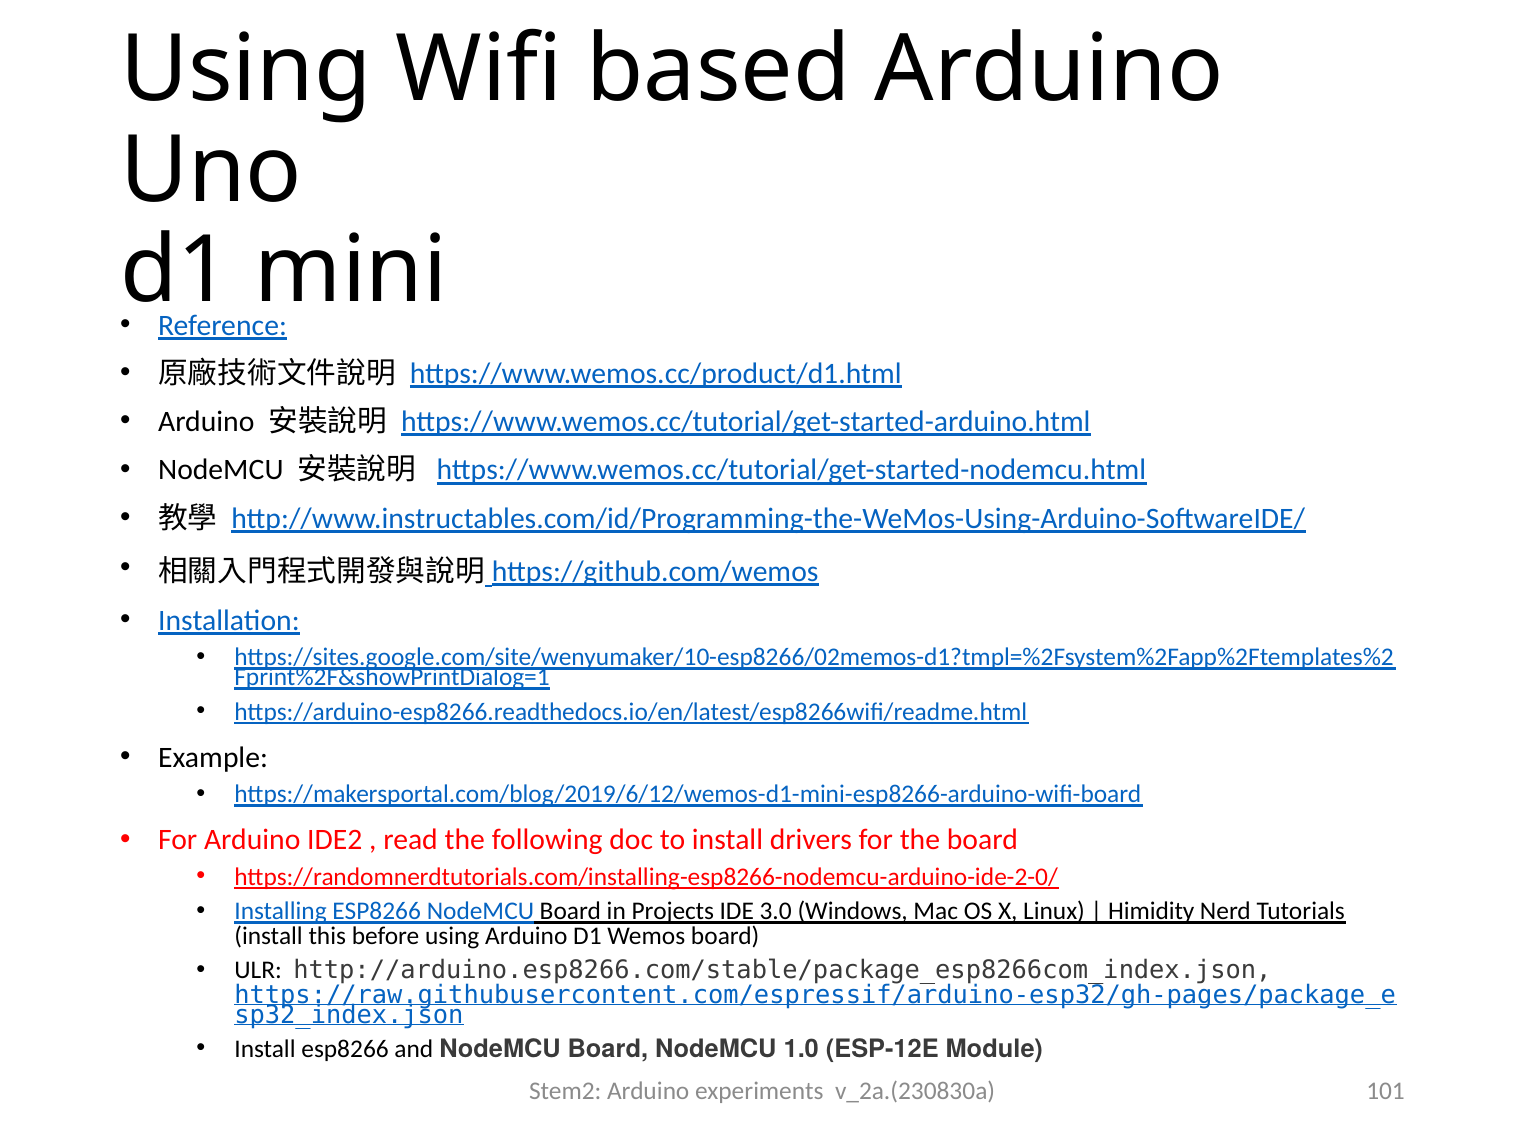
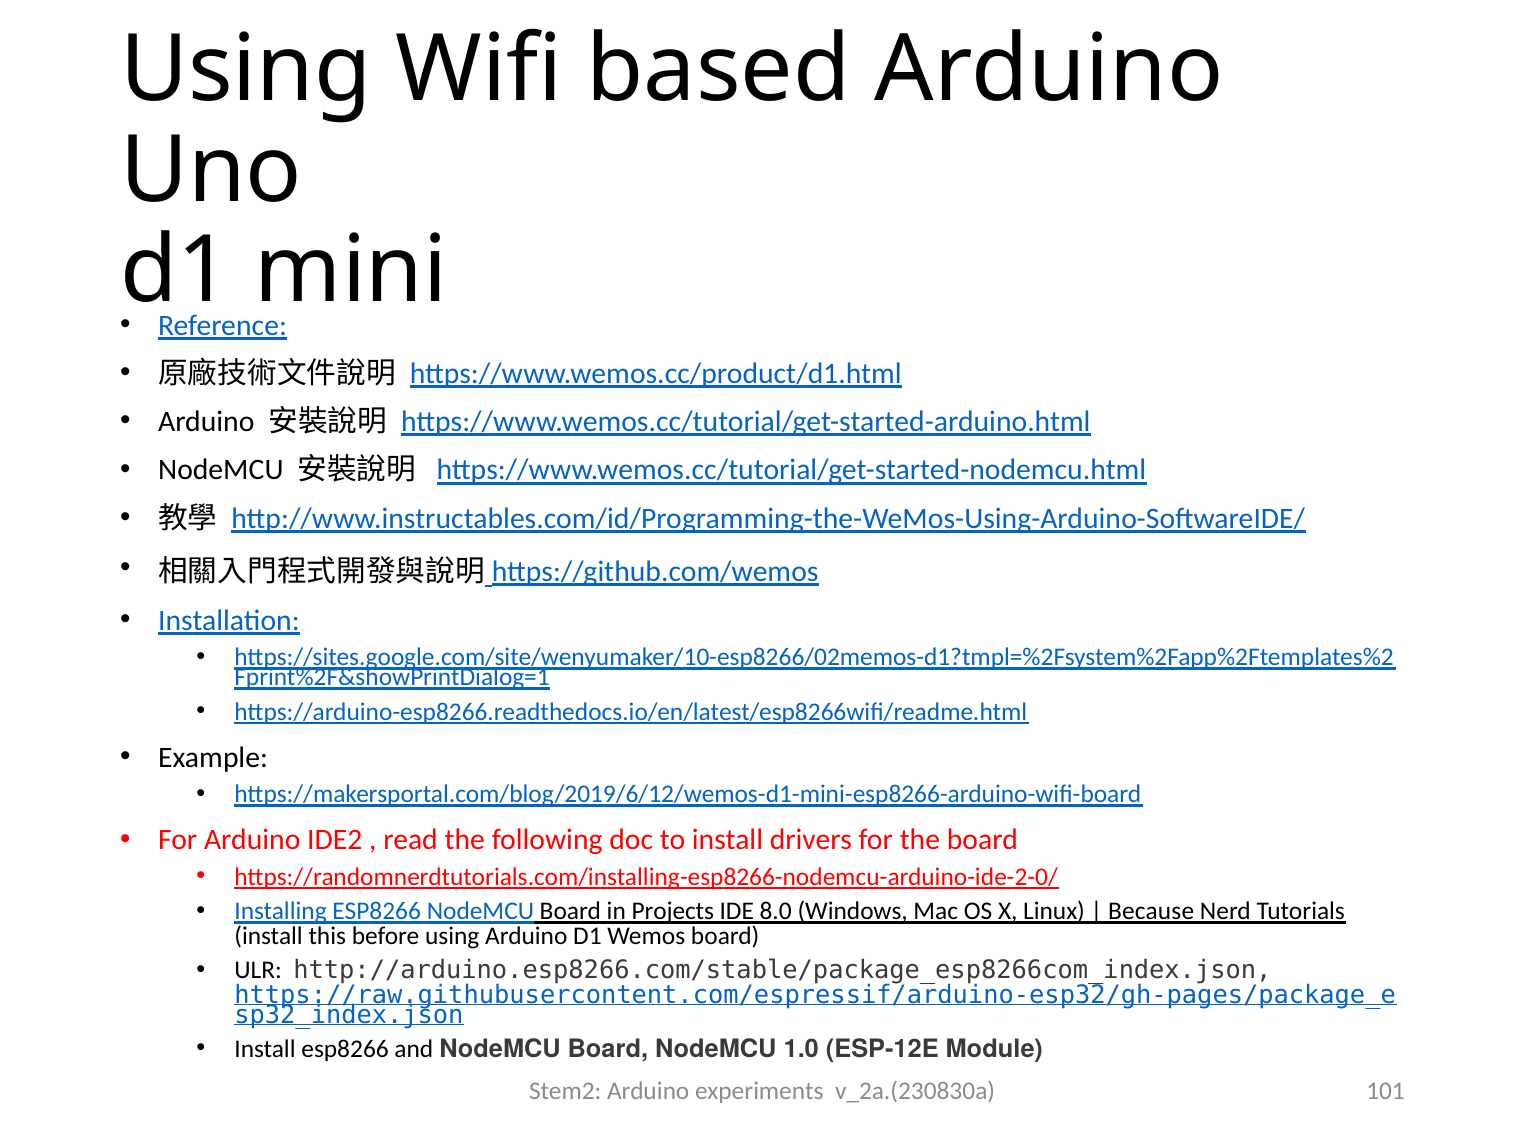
3.0: 3.0 -> 8.0
Himidity: Himidity -> Because
